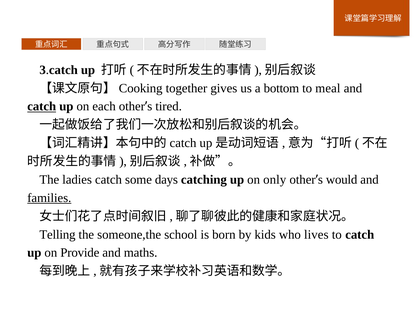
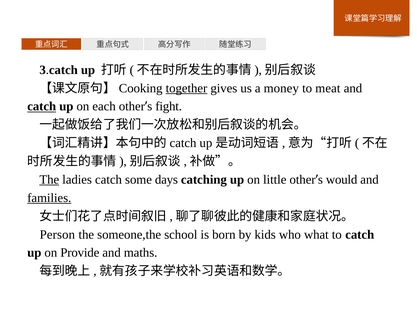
together underline: none -> present
bottom: bottom -> money
meal: meal -> meat
tired: tired -> fight
The at (49, 180) underline: none -> present
only: only -> little
Telling: Telling -> Person
lives: lives -> what
